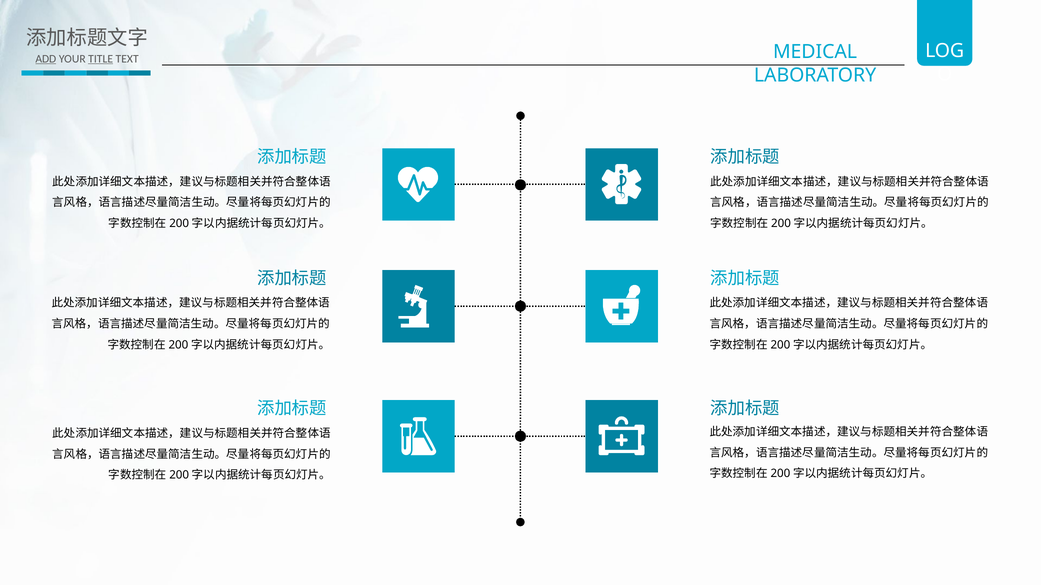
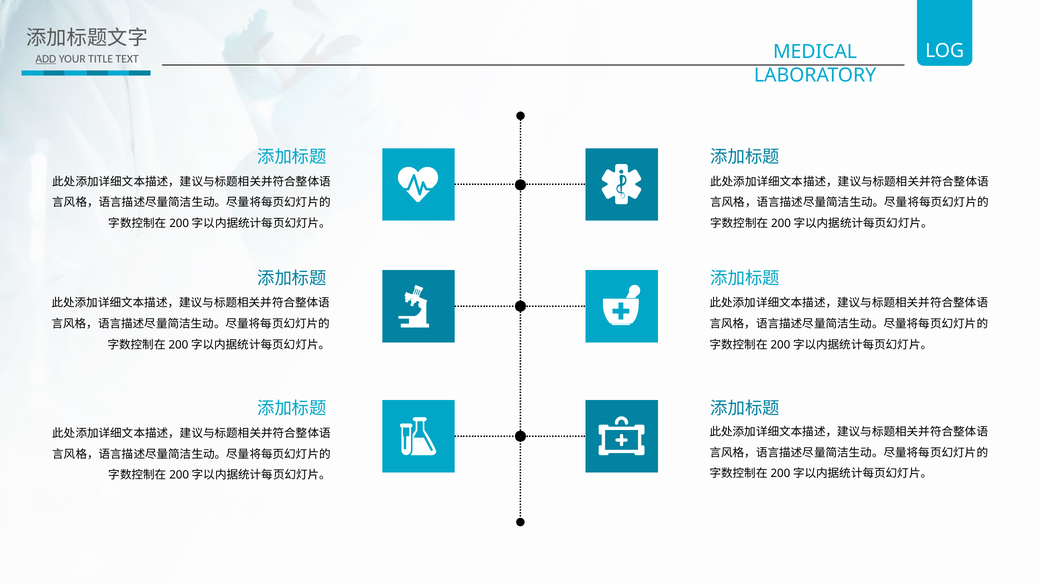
TITLE underline: present -> none
